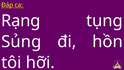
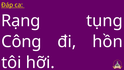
Sủng: Sủng -> Công
